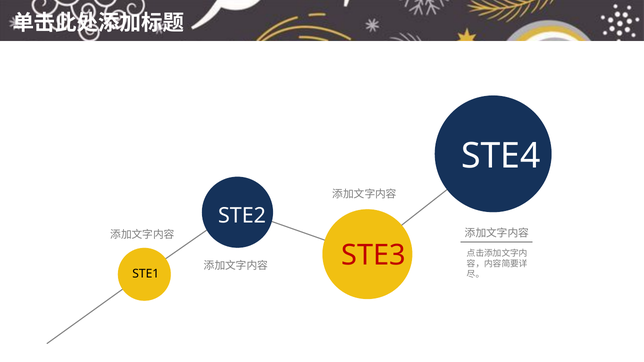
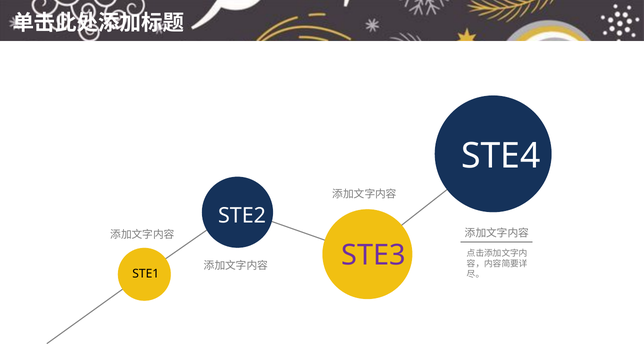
STE3 colour: red -> purple
